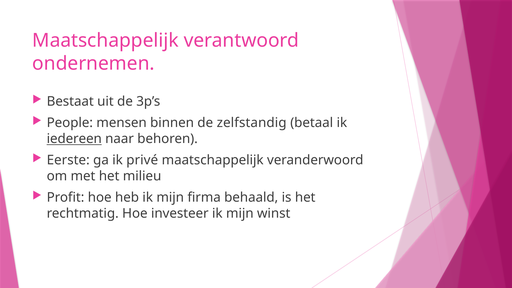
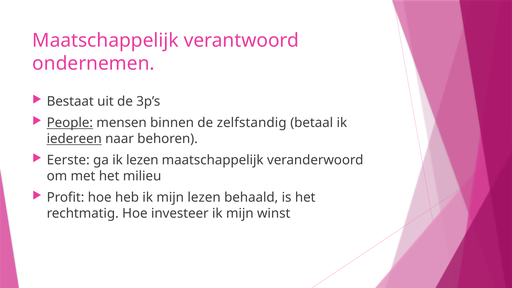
People underline: none -> present
ik privé: privé -> lezen
mijn firma: firma -> lezen
